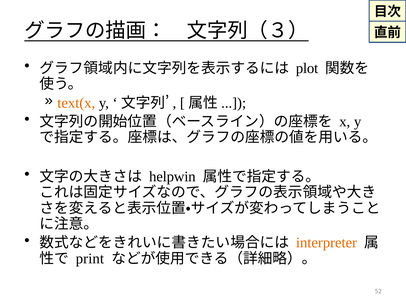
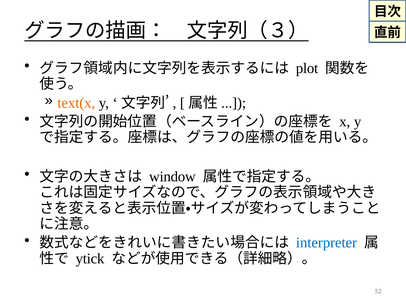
helpwin: helpwin -> window
interpreter colour: orange -> blue
print: print -> ytick
